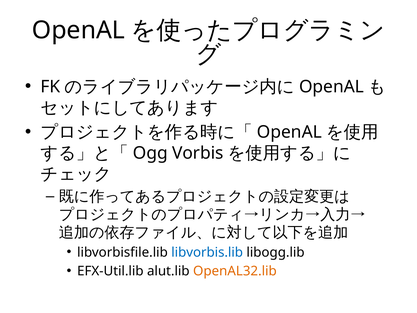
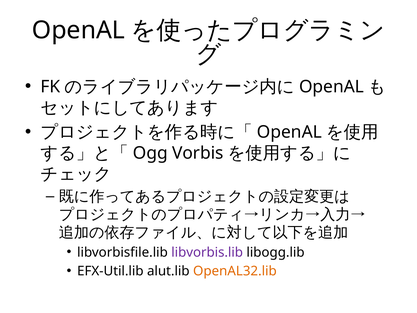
libvorbis.lib colour: blue -> purple
